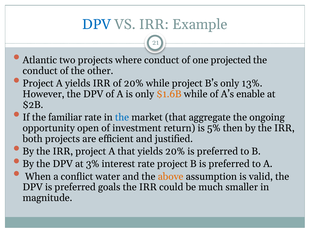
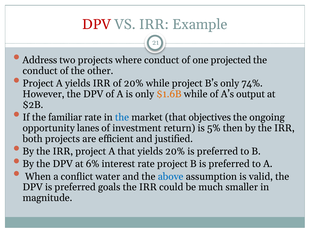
DPV at (97, 24) colour: blue -> red
Atlantic: Atlantic -> Address
13%: 13% -> 74%
enable: enable -> output
aggregate: aggregate -> objectives
open: open -> lanes
3%: 3% -> 6%
above colour: orange -> blue
